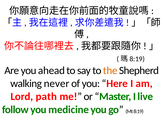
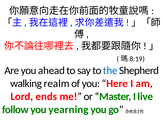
the colour: orange -> blue
never: never -> realm
path: path -> ends
medicine: medicine -> yearning
